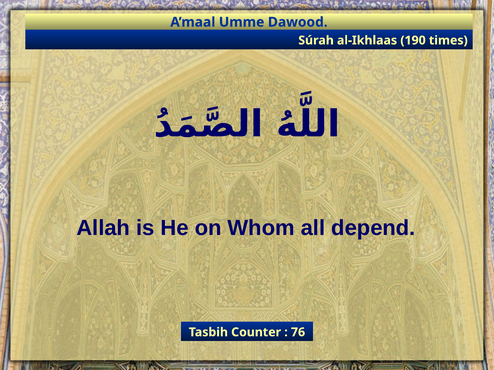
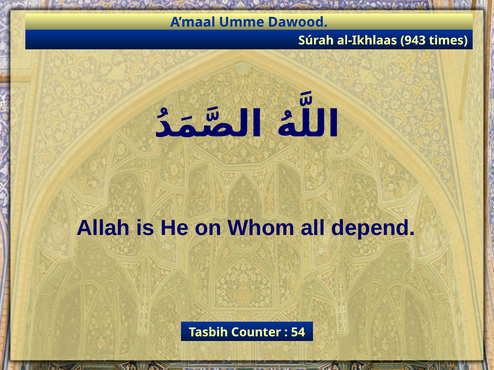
190: 190 -> 943
76: 76 -> 54
